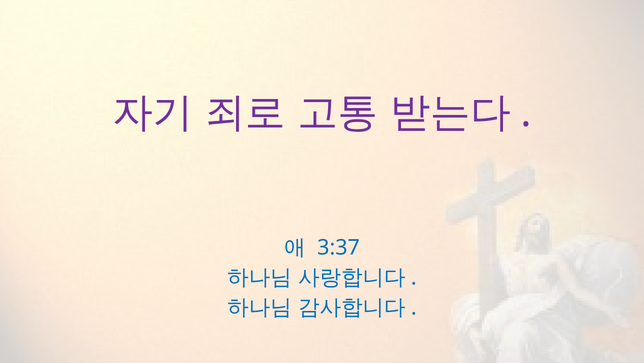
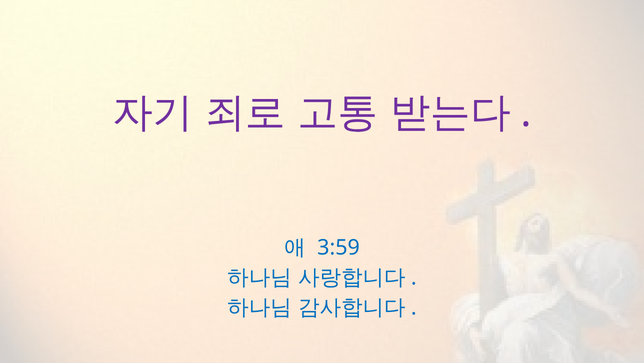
3:37: 3:37 -> 3:59
